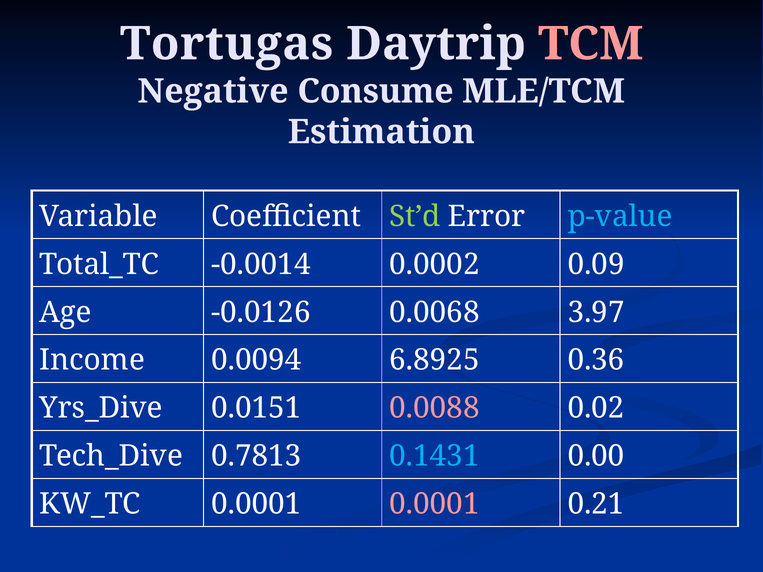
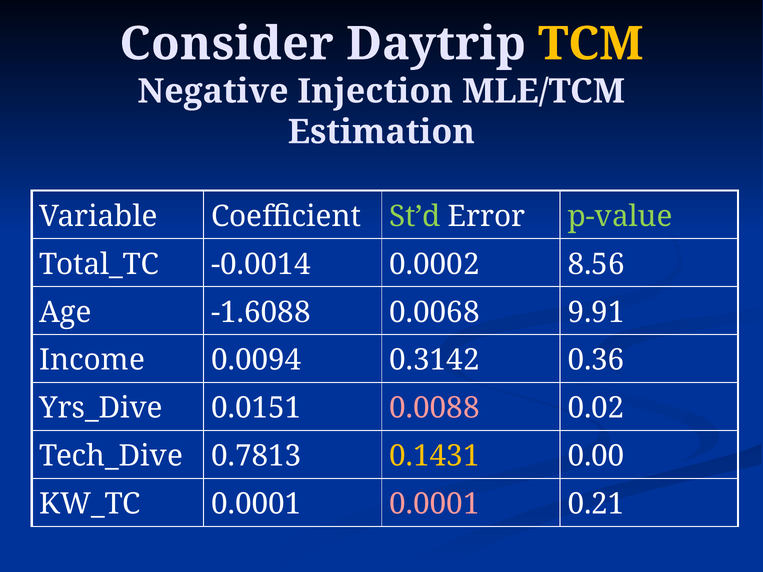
Tortugas: Tortugas -> Consider
TCM colour: pink -> yellow
Consume: Consume -> Injection
p-value colour: light blue -> light green
0.09: 0.09 -> 8.56
-0.0126: -0.0126 -> -1.6088
3.97: 3.97 -> 9.91
6.8925: 6.8925 -> 0.3142
0.1431 colour: light blue -> yellow
